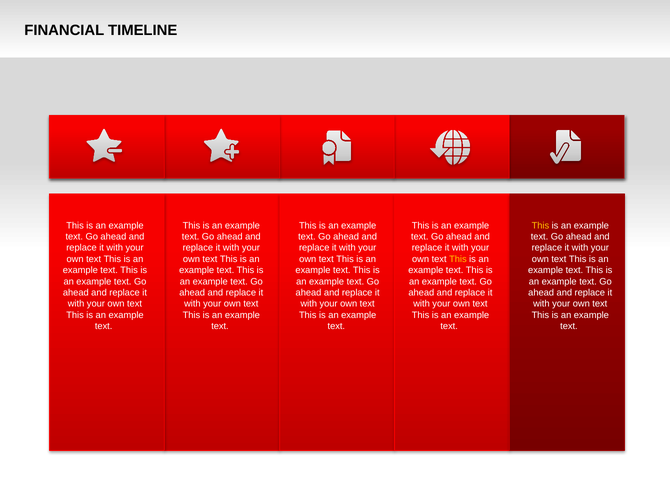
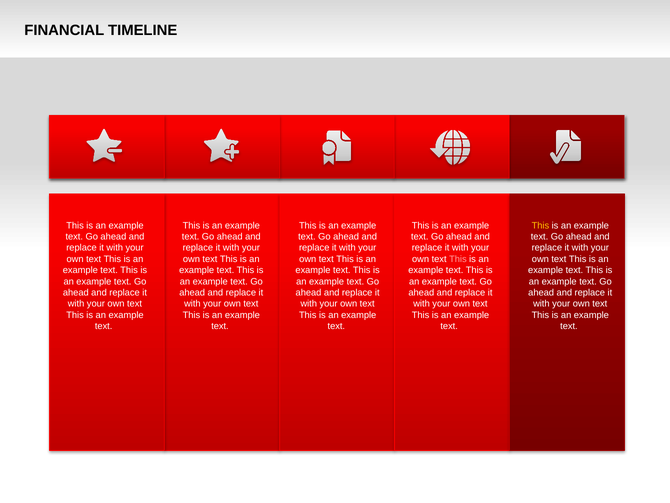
This at (458, 259) colour: yellow -> pink
